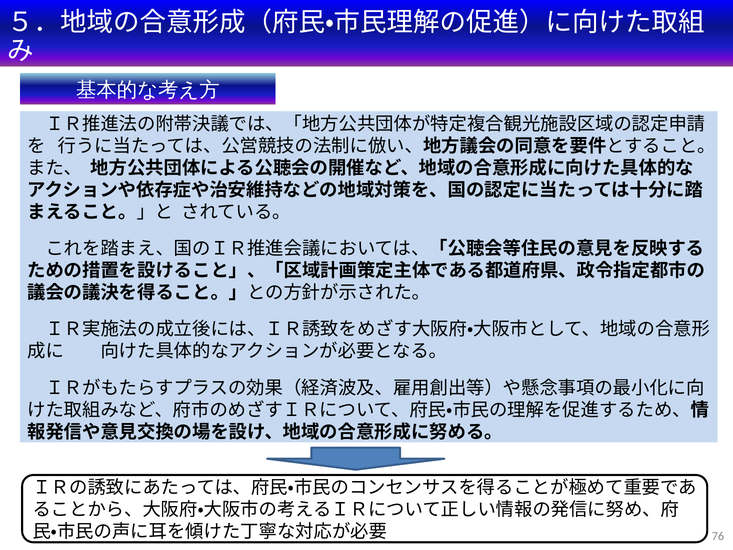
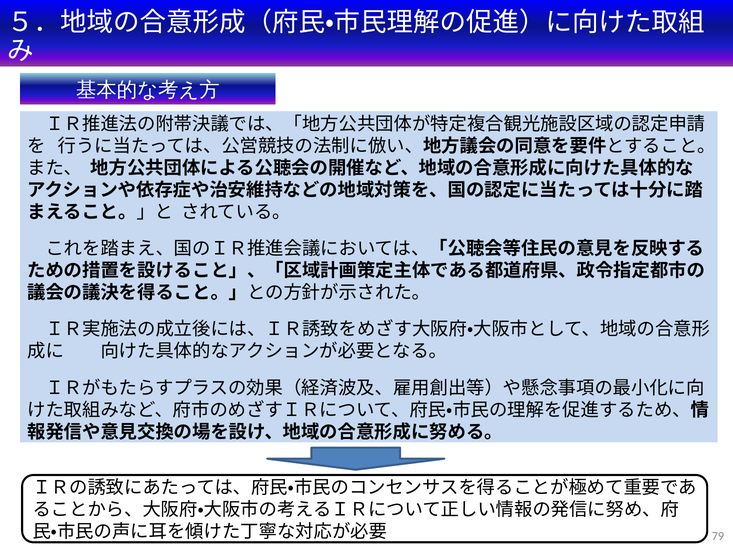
76: 76 -> 79
